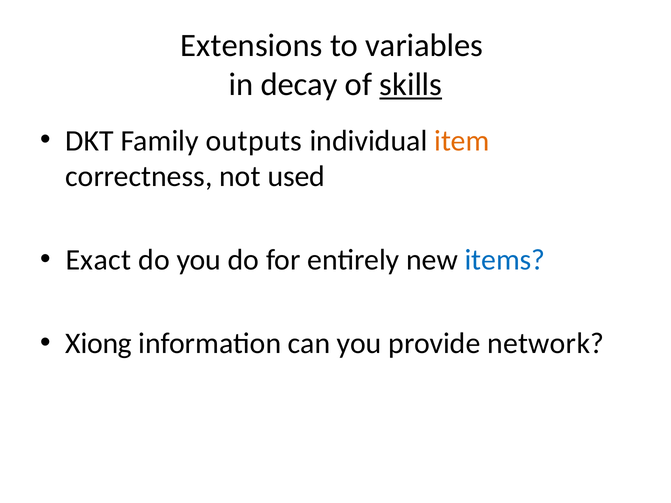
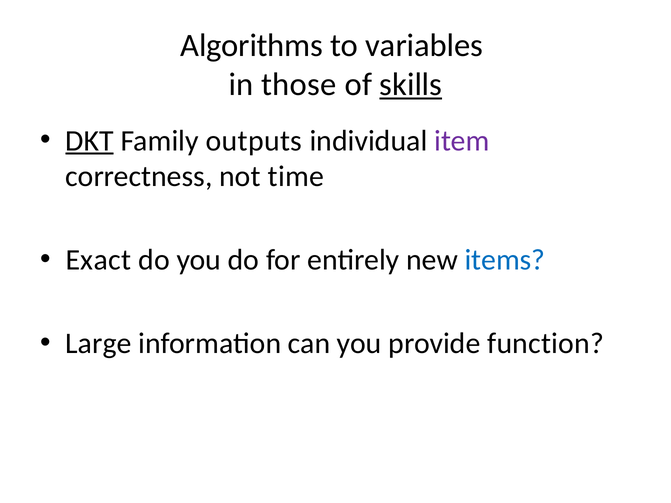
Extensions: Extensions -> Algorithms
decay: decay -> those
DKT underline: none -> present
item colour: orange -> purple
used: used -> time
Xiong: Xiong -> Large
network: network -> function
